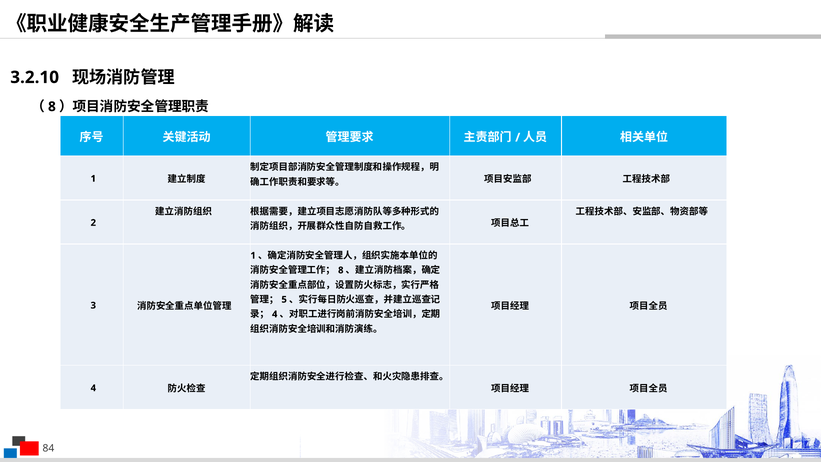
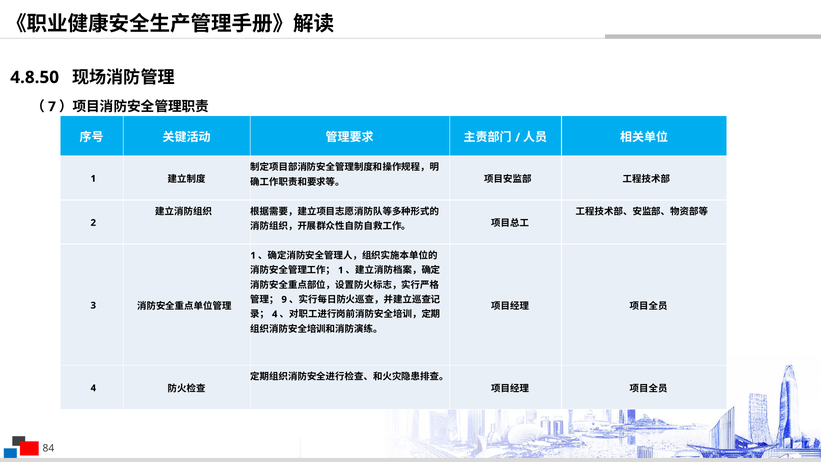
3.2.10: 3.2.10 -> 4.8.50
8 at (52, 107): 8 -> 7
8 at (341, 270): 8 -> 1
5: 5 -> 9
